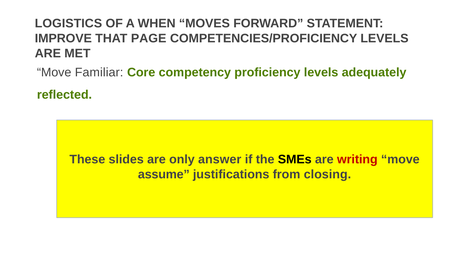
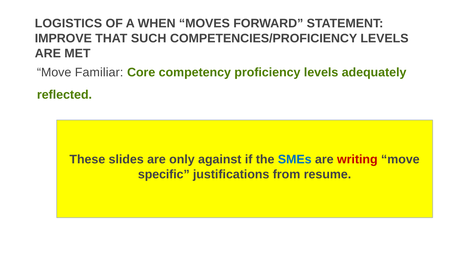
PAGE: PAGE -> SUCH
answer: answer -> against
SMEs colour: black -> blue
assume: assume -> specific
closing: closing -> resume
